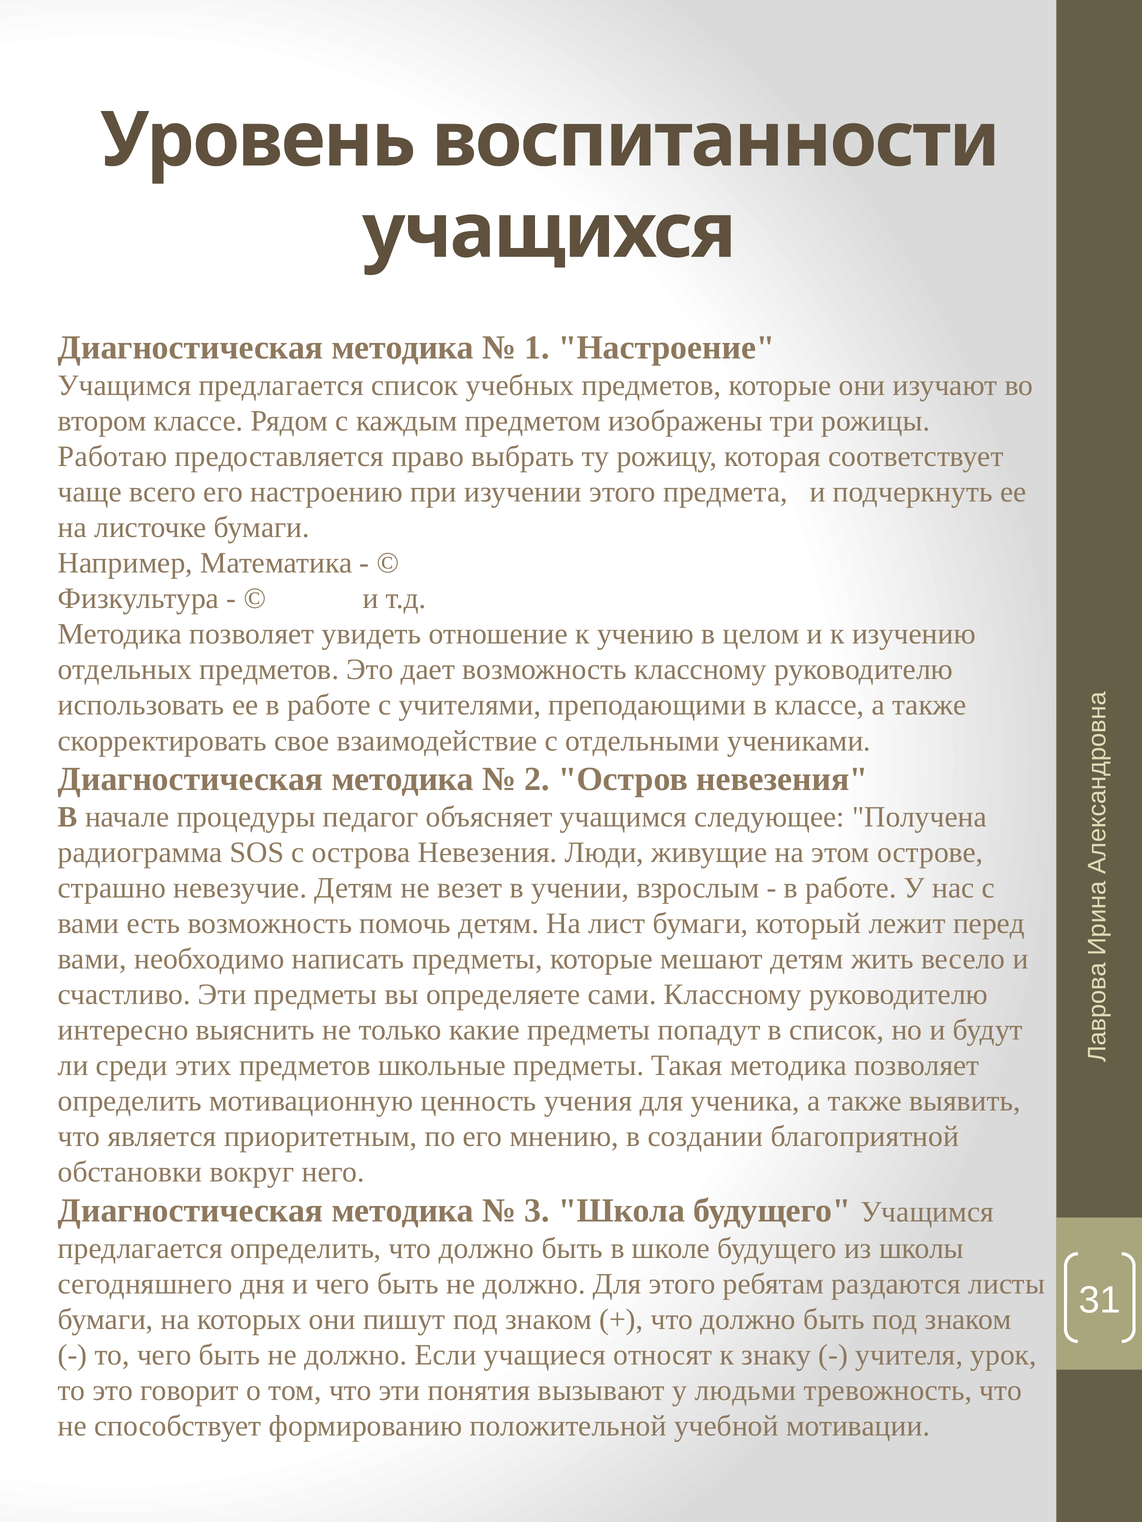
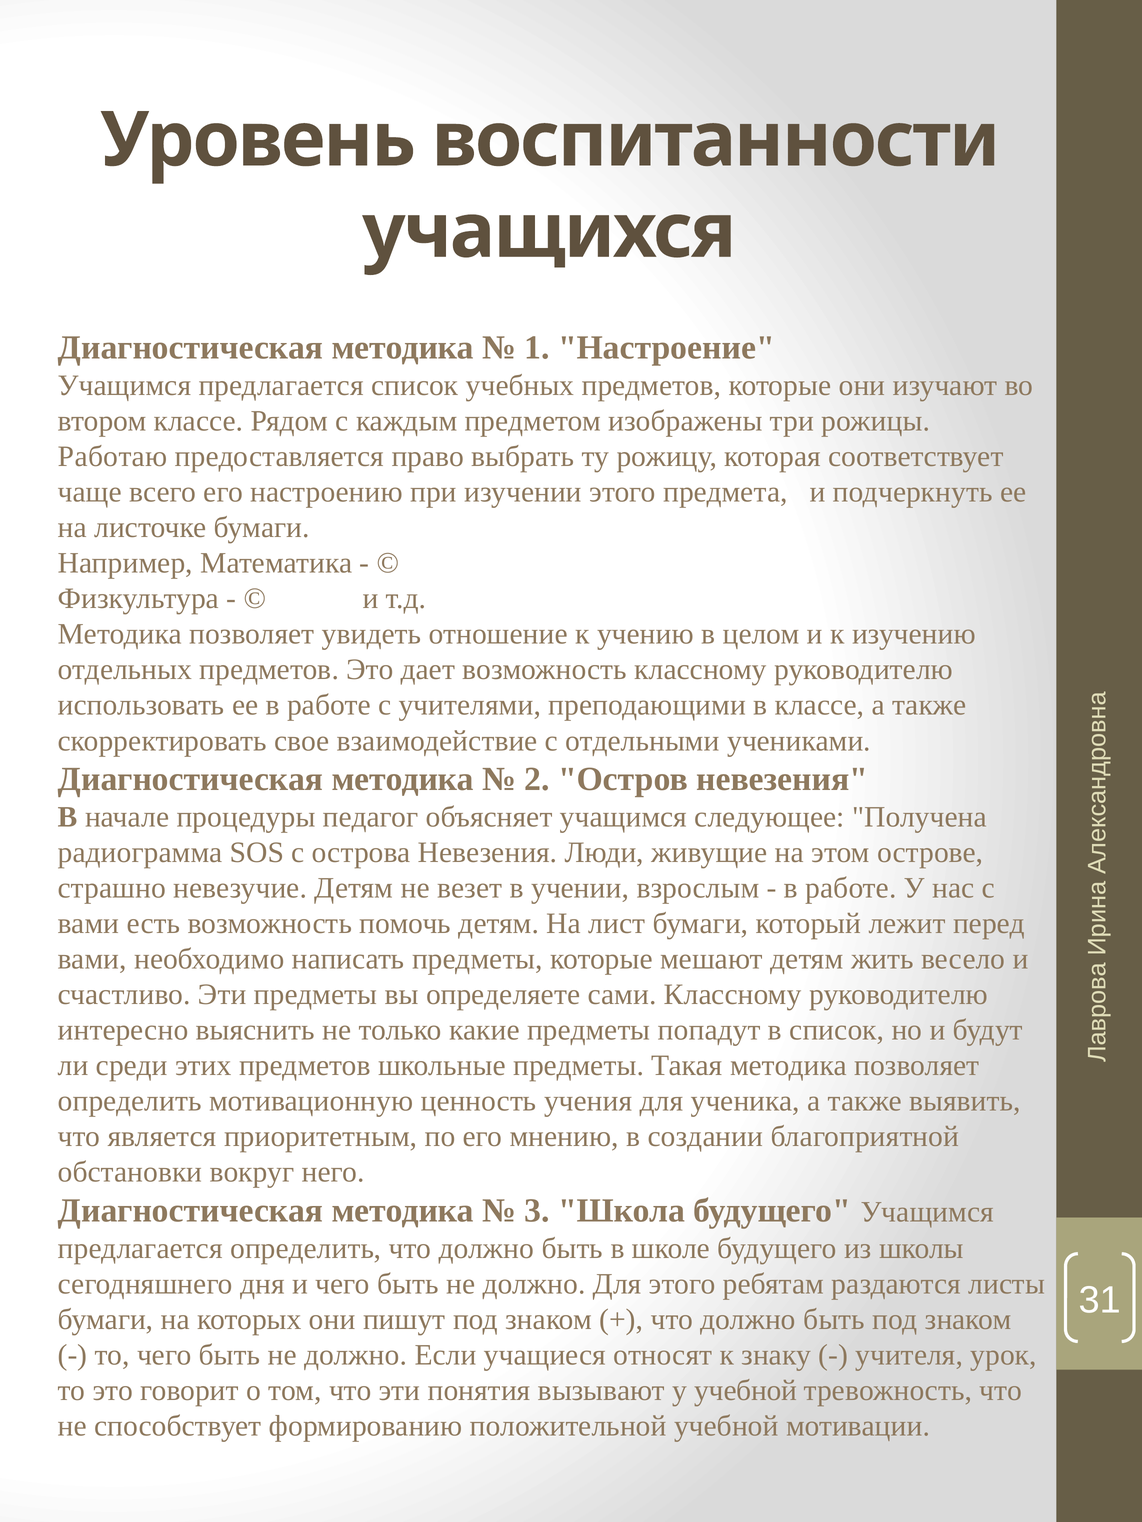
у людьми: людьми -> учебной
